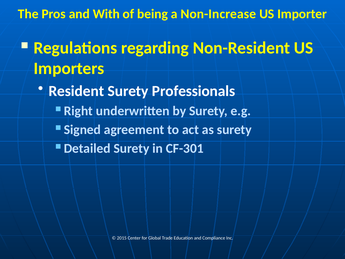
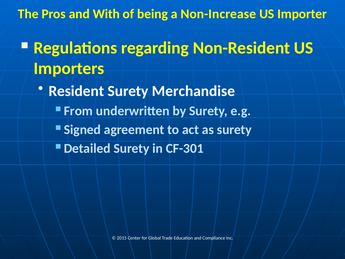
Professionals: Professionals -> Merchandise
Right: Right -> From
